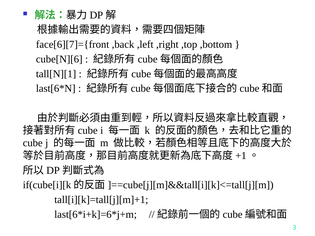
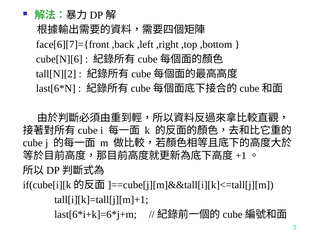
tall[N][1: tall[N][1 -> tall[N][2
